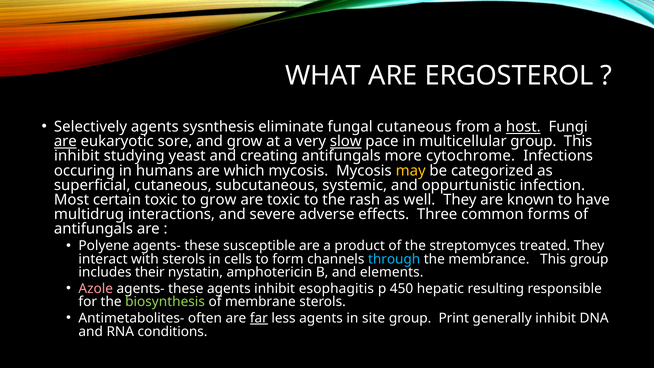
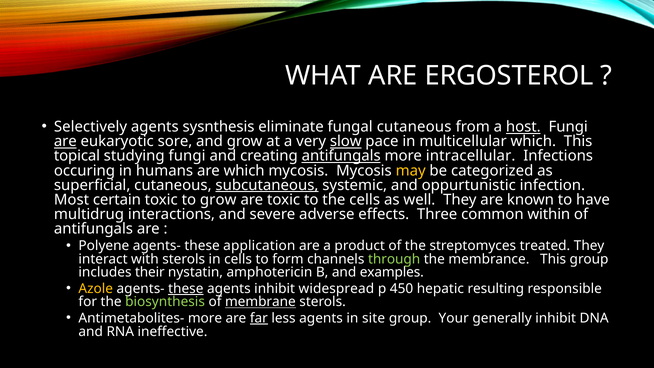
multicellular group: group -> which
inhibit at (77, 156): inhibit -> topical
studying yeast: yeast -> fungi
antifungals at (341, 156) underline: none -> present
cytochrome: cytochrome -> intracellular
subcutaneous underline: none -> present
the rash: rash -> cells
forms: forms -> within
susceptible: susceptible -> application
through colour: light blue -> light green
elements: elements -> examples
Azole colour: pink -> yellow
these at (186, 289) underline: none -> present
esophagitis: esophagitis -> widespread
membrane underline: none -> present
Antimetabolites- often: often -> more
Print: Print -> Your
conditions: conditions -> ineffective
